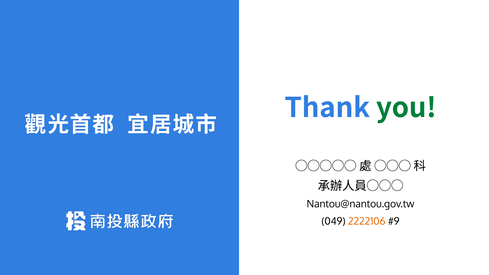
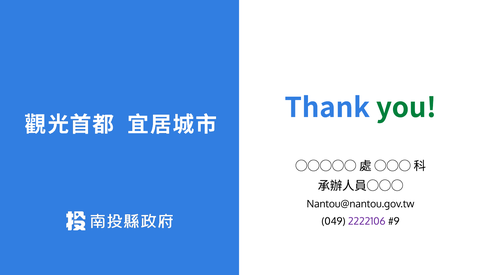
2222106 colour: orange -> purple
